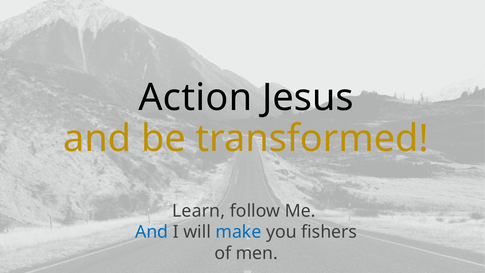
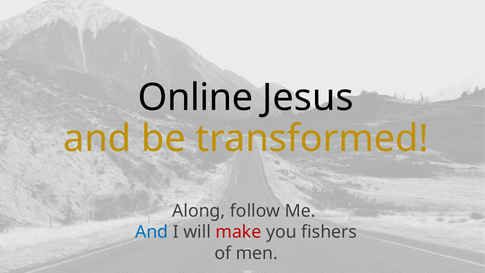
Action: Action -> Online
Learn: Learn -> Along
make colour: blue -> red
